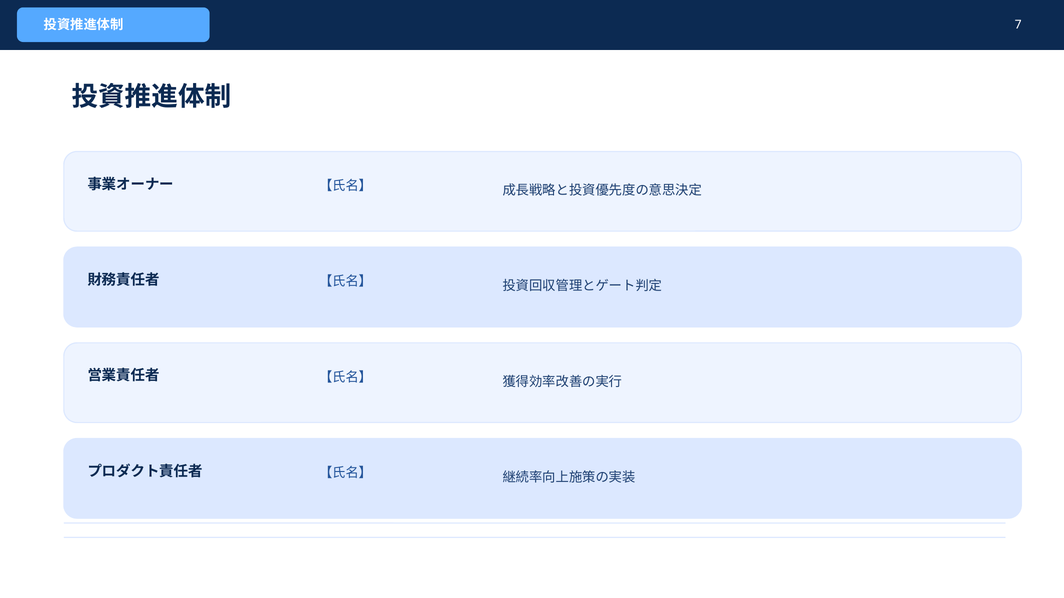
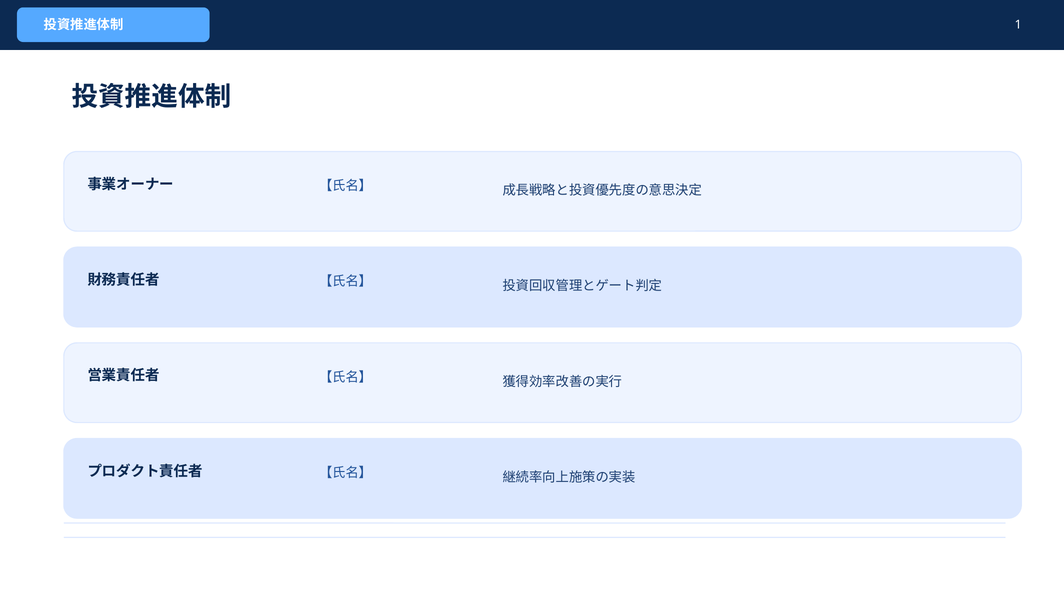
7: 7 -> 1
